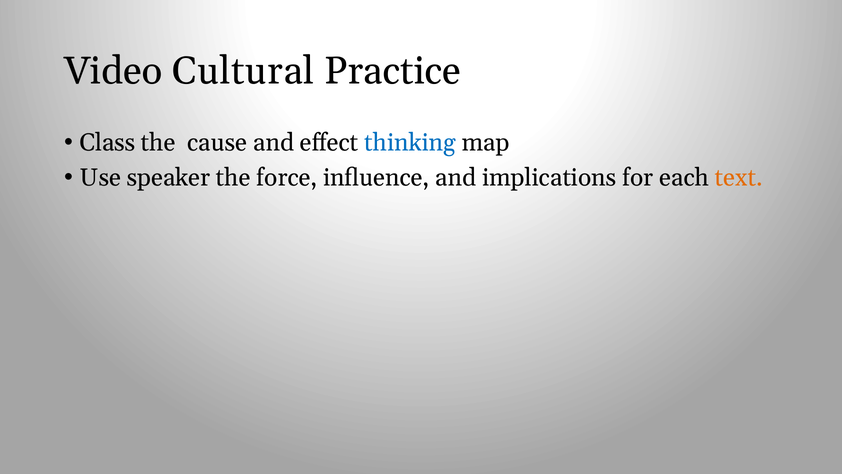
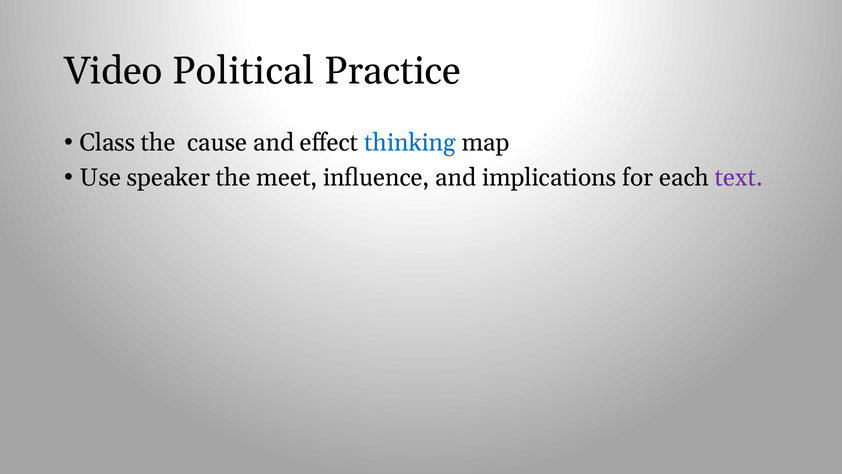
Cultural: Cultural -> Political
force: force -> meet
text colour: orange -> purple
